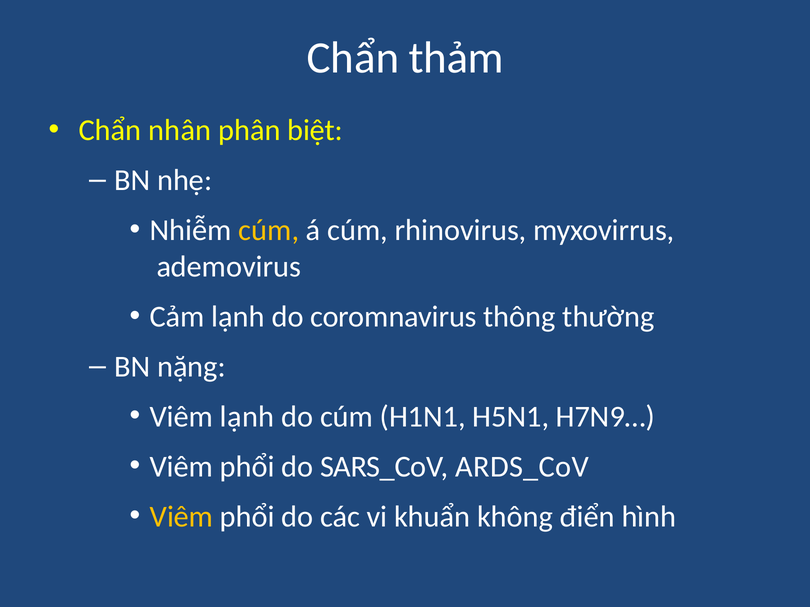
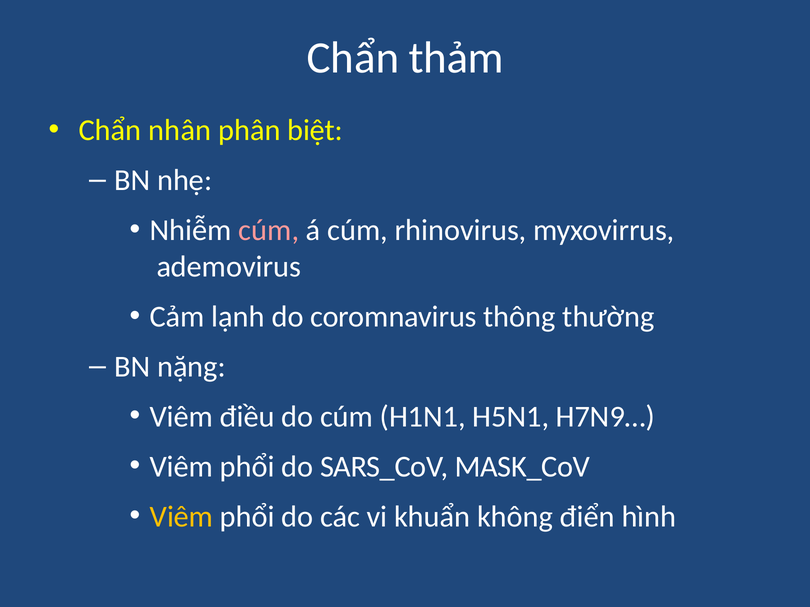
cúm at (269, 230) colour: yellow -> pink
Viêm lạnh: lạnh -> điều
ARDS_CoV: ARDS_CoV -> MASK_CoV
